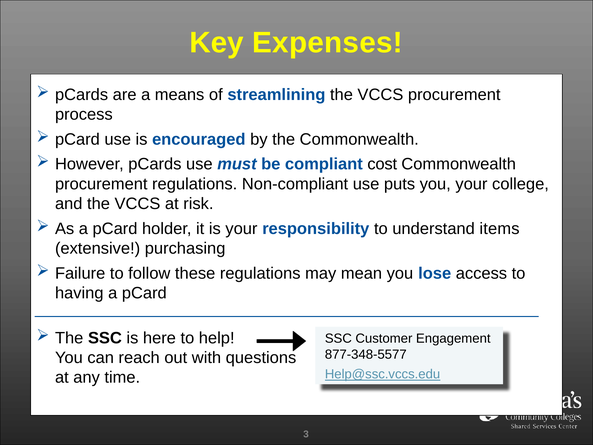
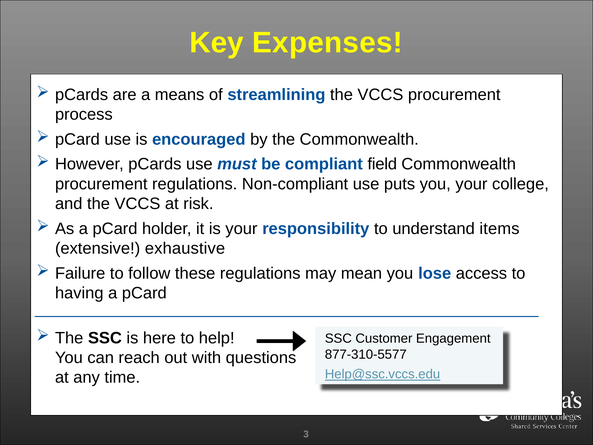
cost: cost -> field
purchasing: purchasing -> exhaustive
877-348-5577: 877-348-5577 -> 877-310-5577
